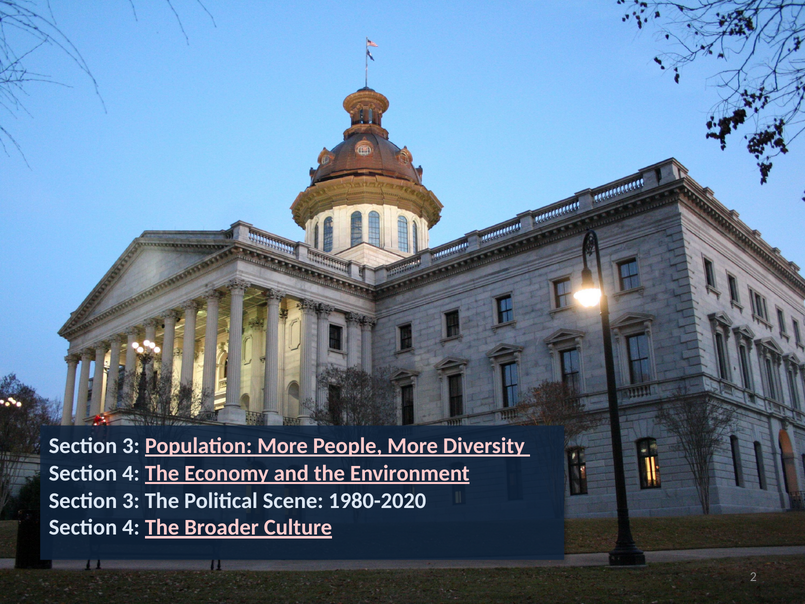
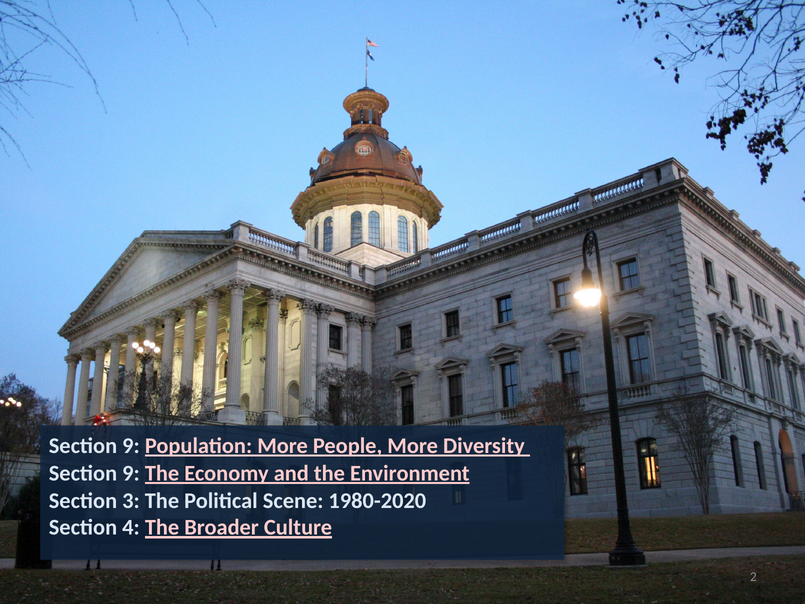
3 at (131, 446): 3 -> 9
4 at (131, 473): 4 -> 9
